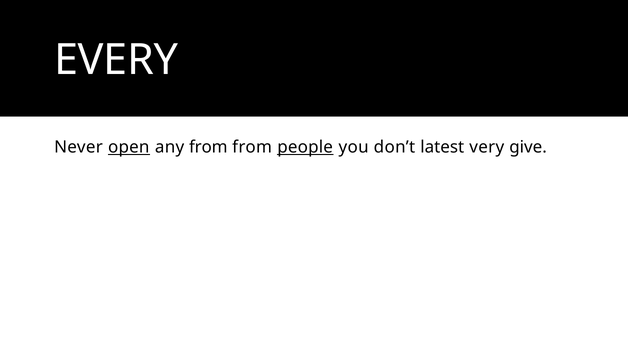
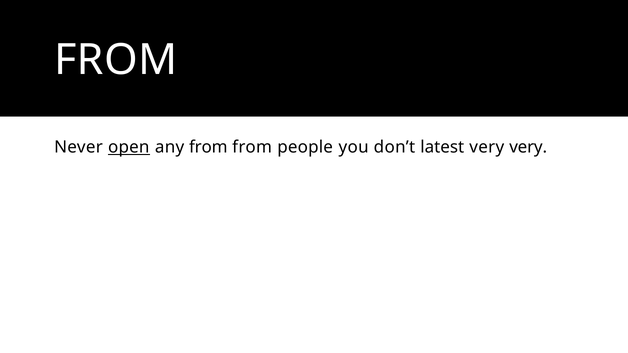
EVERY at (116, 60): EVERY -> FROM
people underline: present -> none
very give: give -> very
